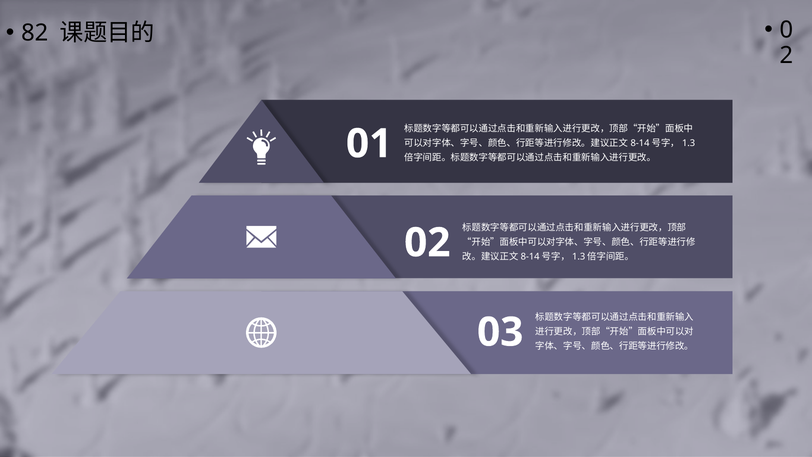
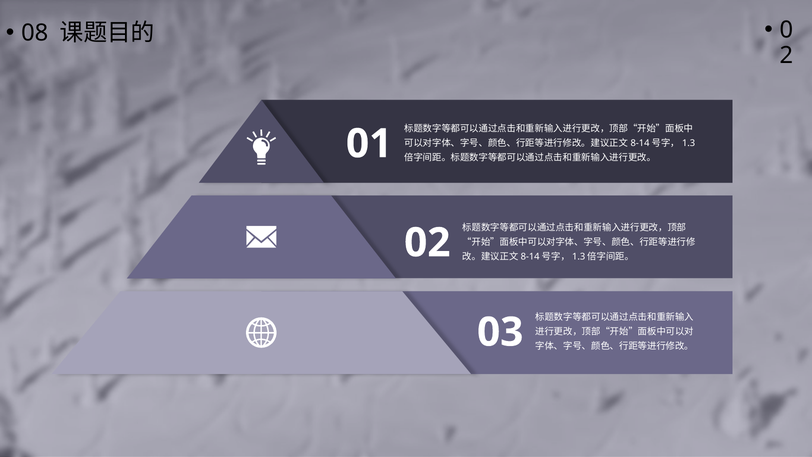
82: 82 -> 08
